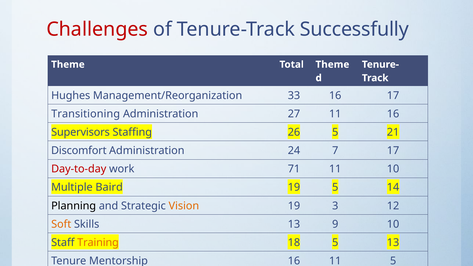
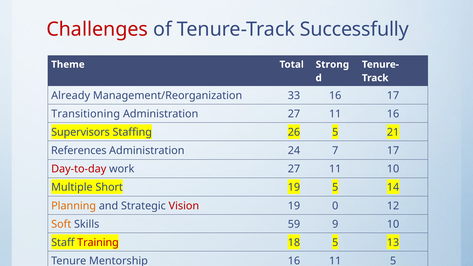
Total Theme: Theme -> Strong
Hughes: Hughes -> Already
Discomfort: Discomfort -> References
work 71: 71 -> 27
Baird: Baird -> Short
Planning colour: black -> orange
Vision colour: orange -> red
3: 3 -> 0
Skills 13: 13 -> 59
Training colour: orange -> red
